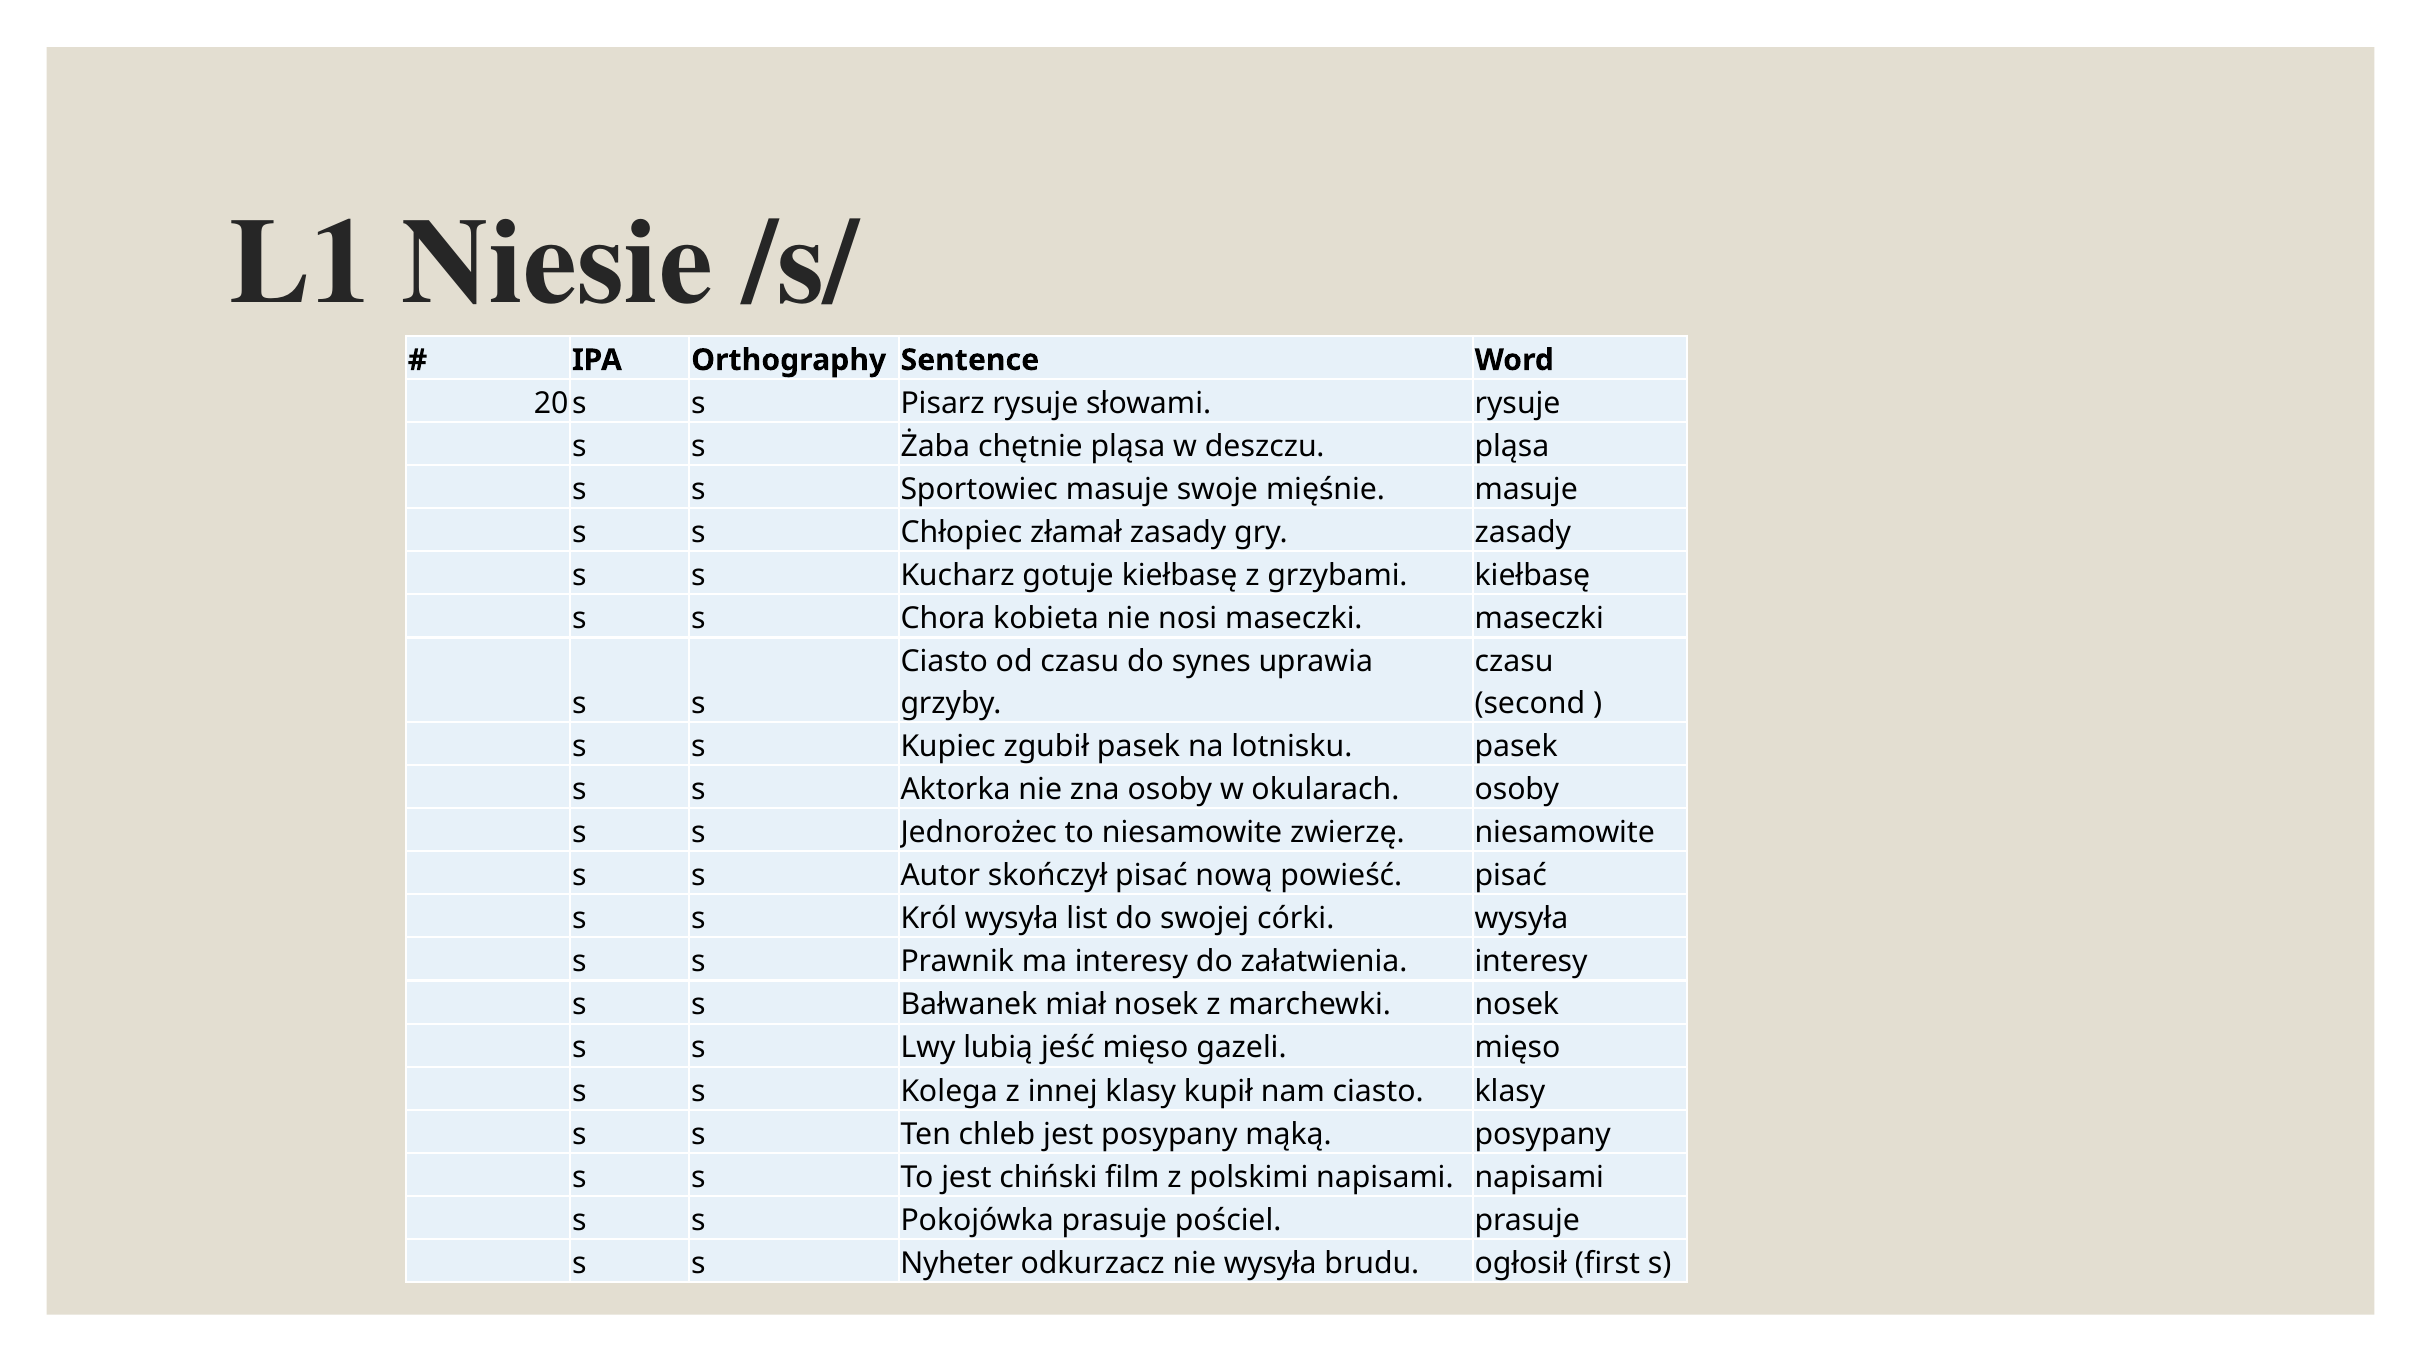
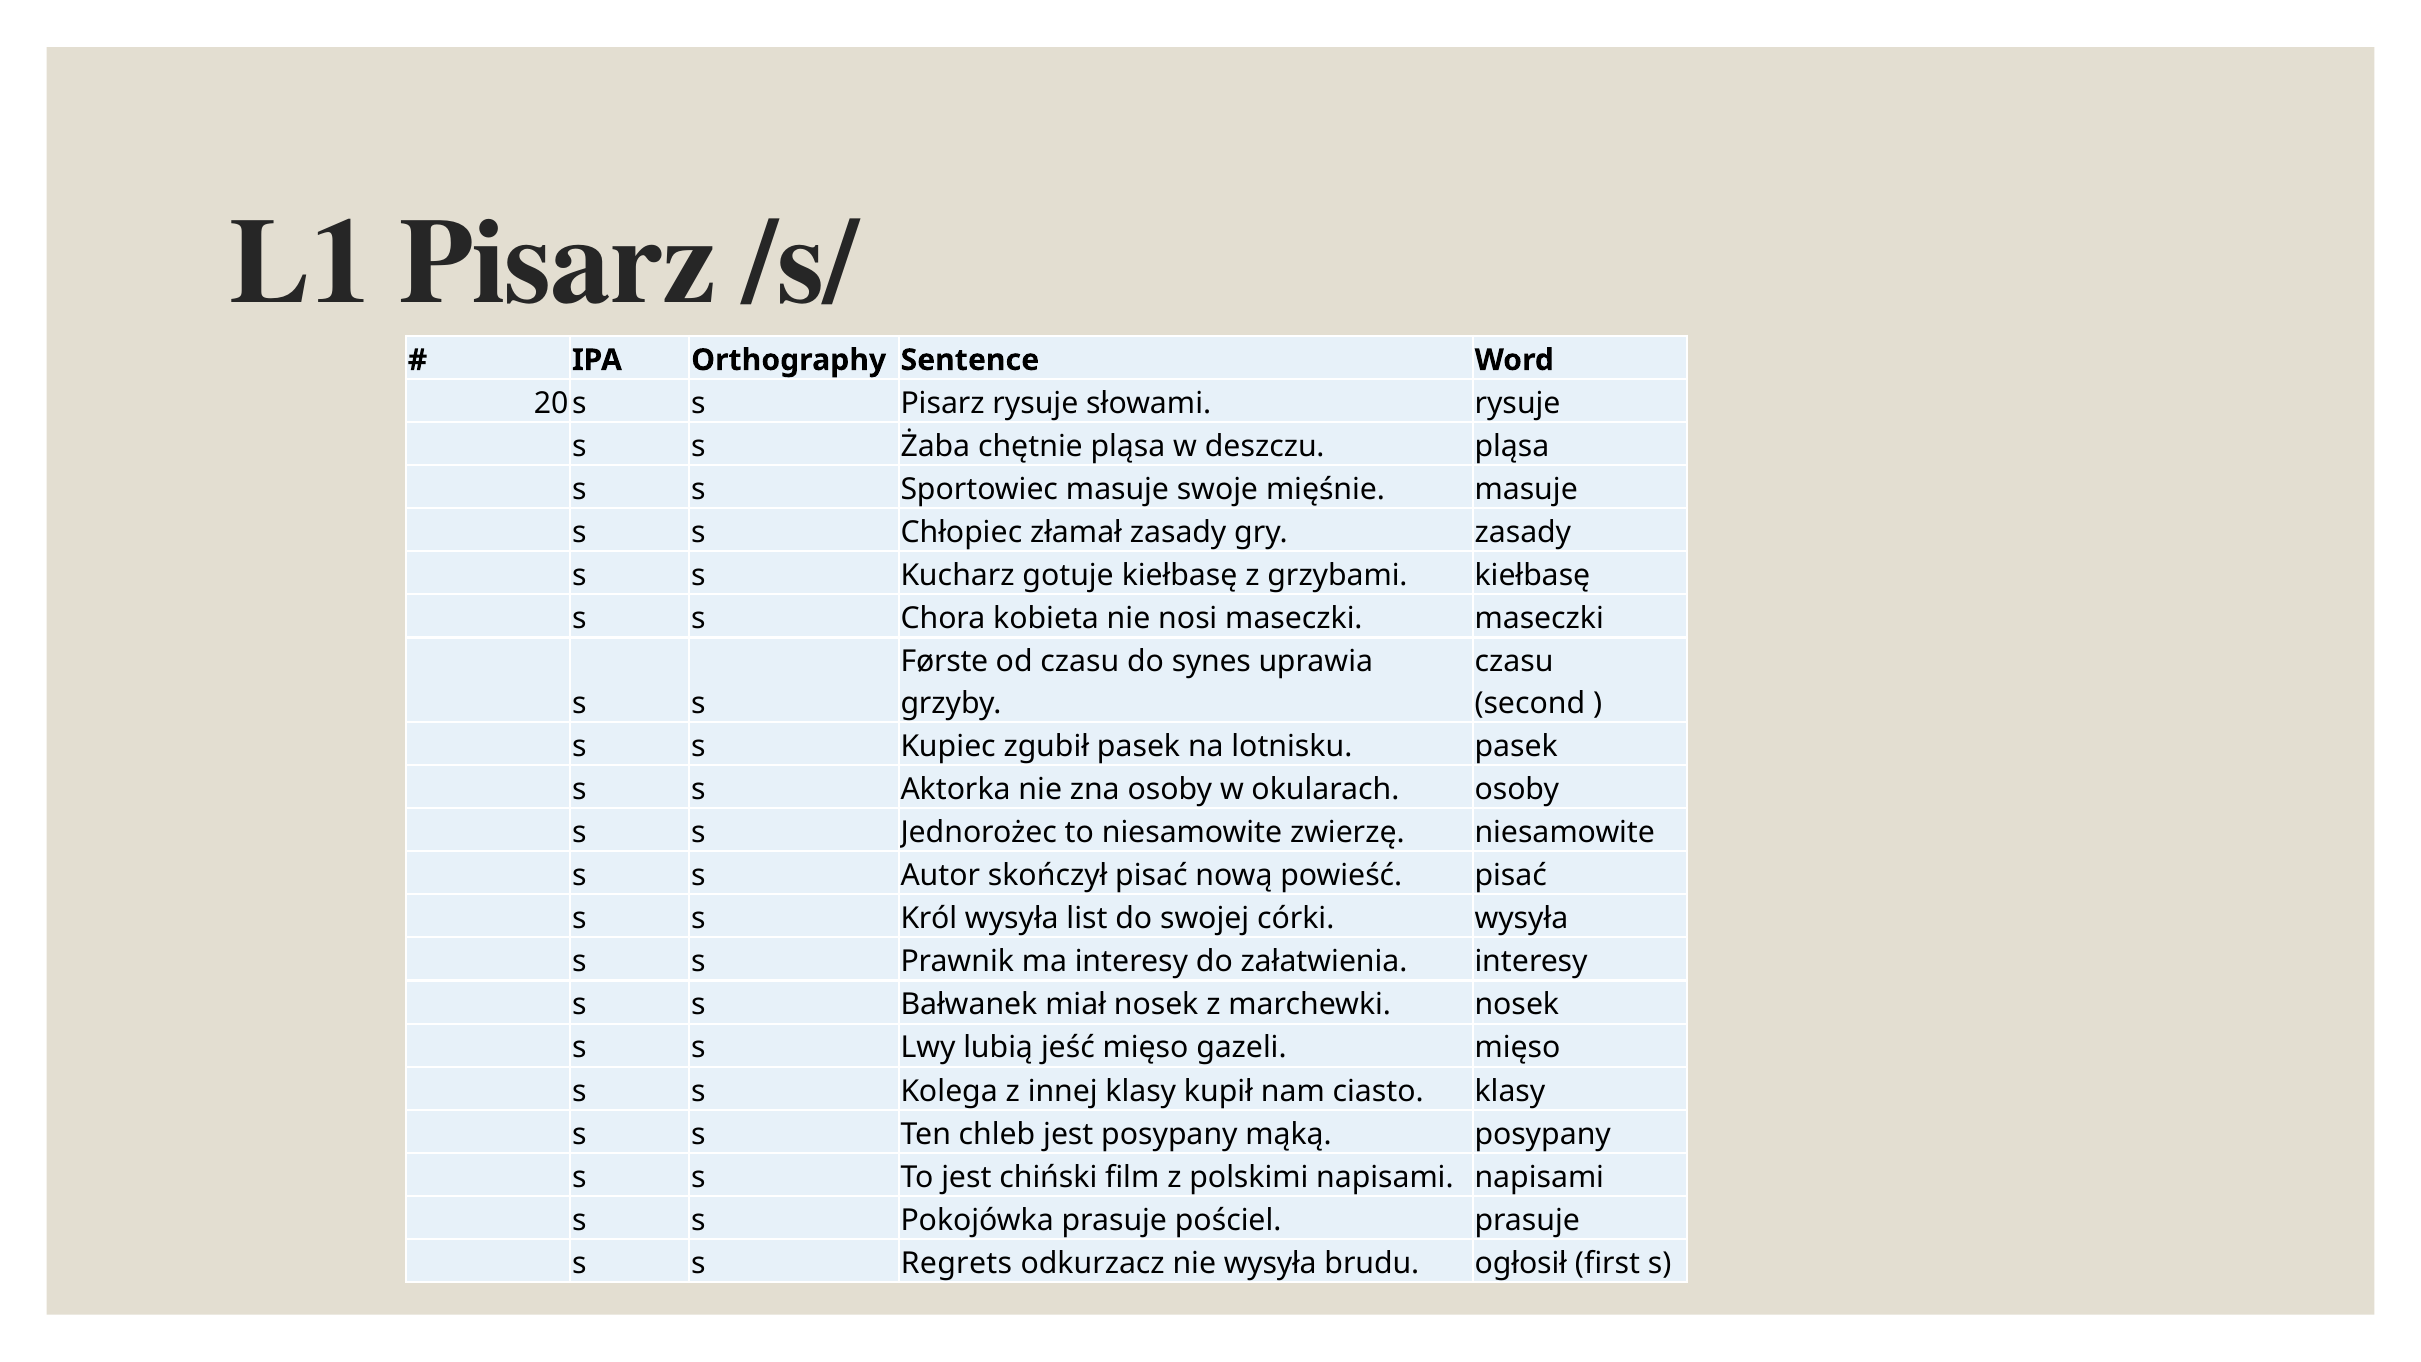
L1 Niesie: Niesie -> Pisarz
Ciasto at (944, 662): Ciasto -> Første
Nyheter: Nyheter -> Regrets
